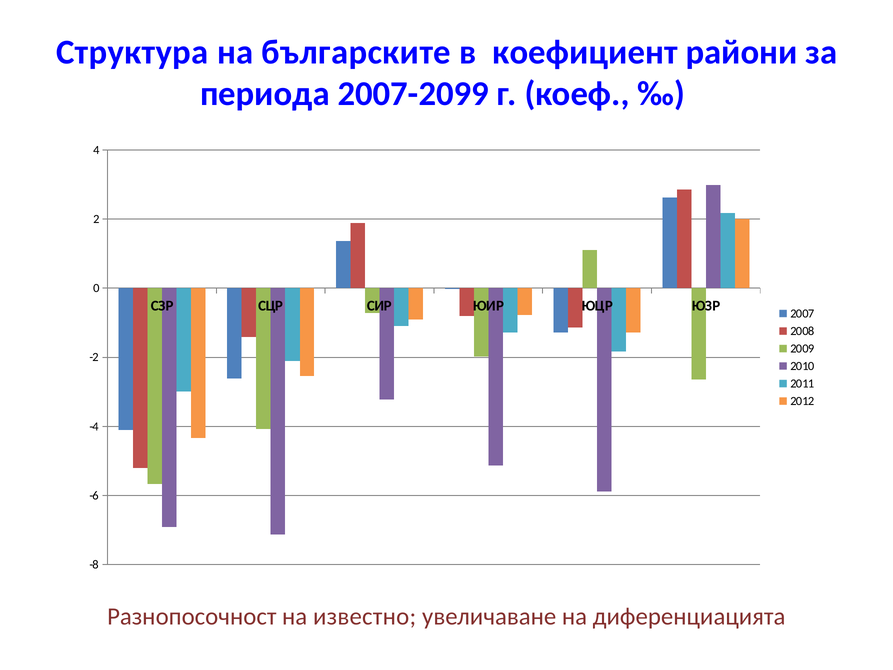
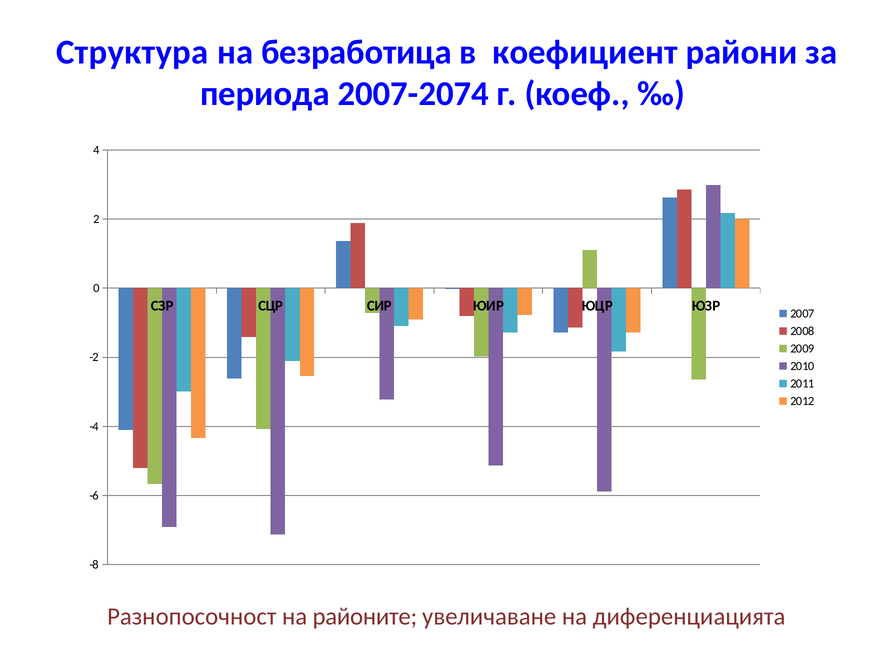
българските: българските -> безработица
2007-2099: 2007-2099 -> 2007-2074
известно: известно -> районите
